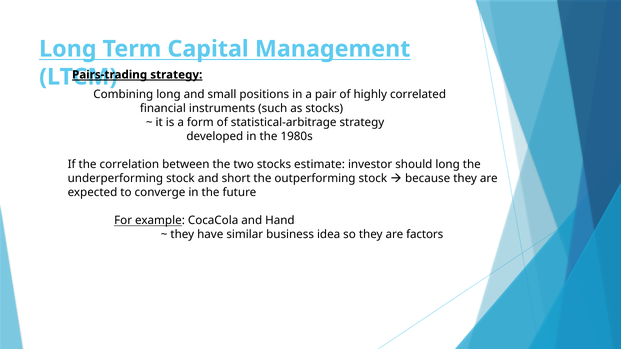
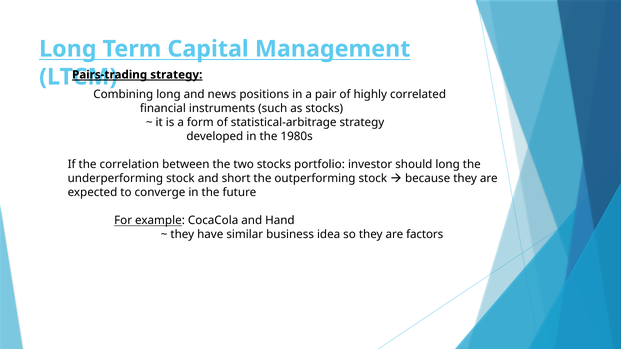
small: small -> news
estimate: estimate -> portfolio
